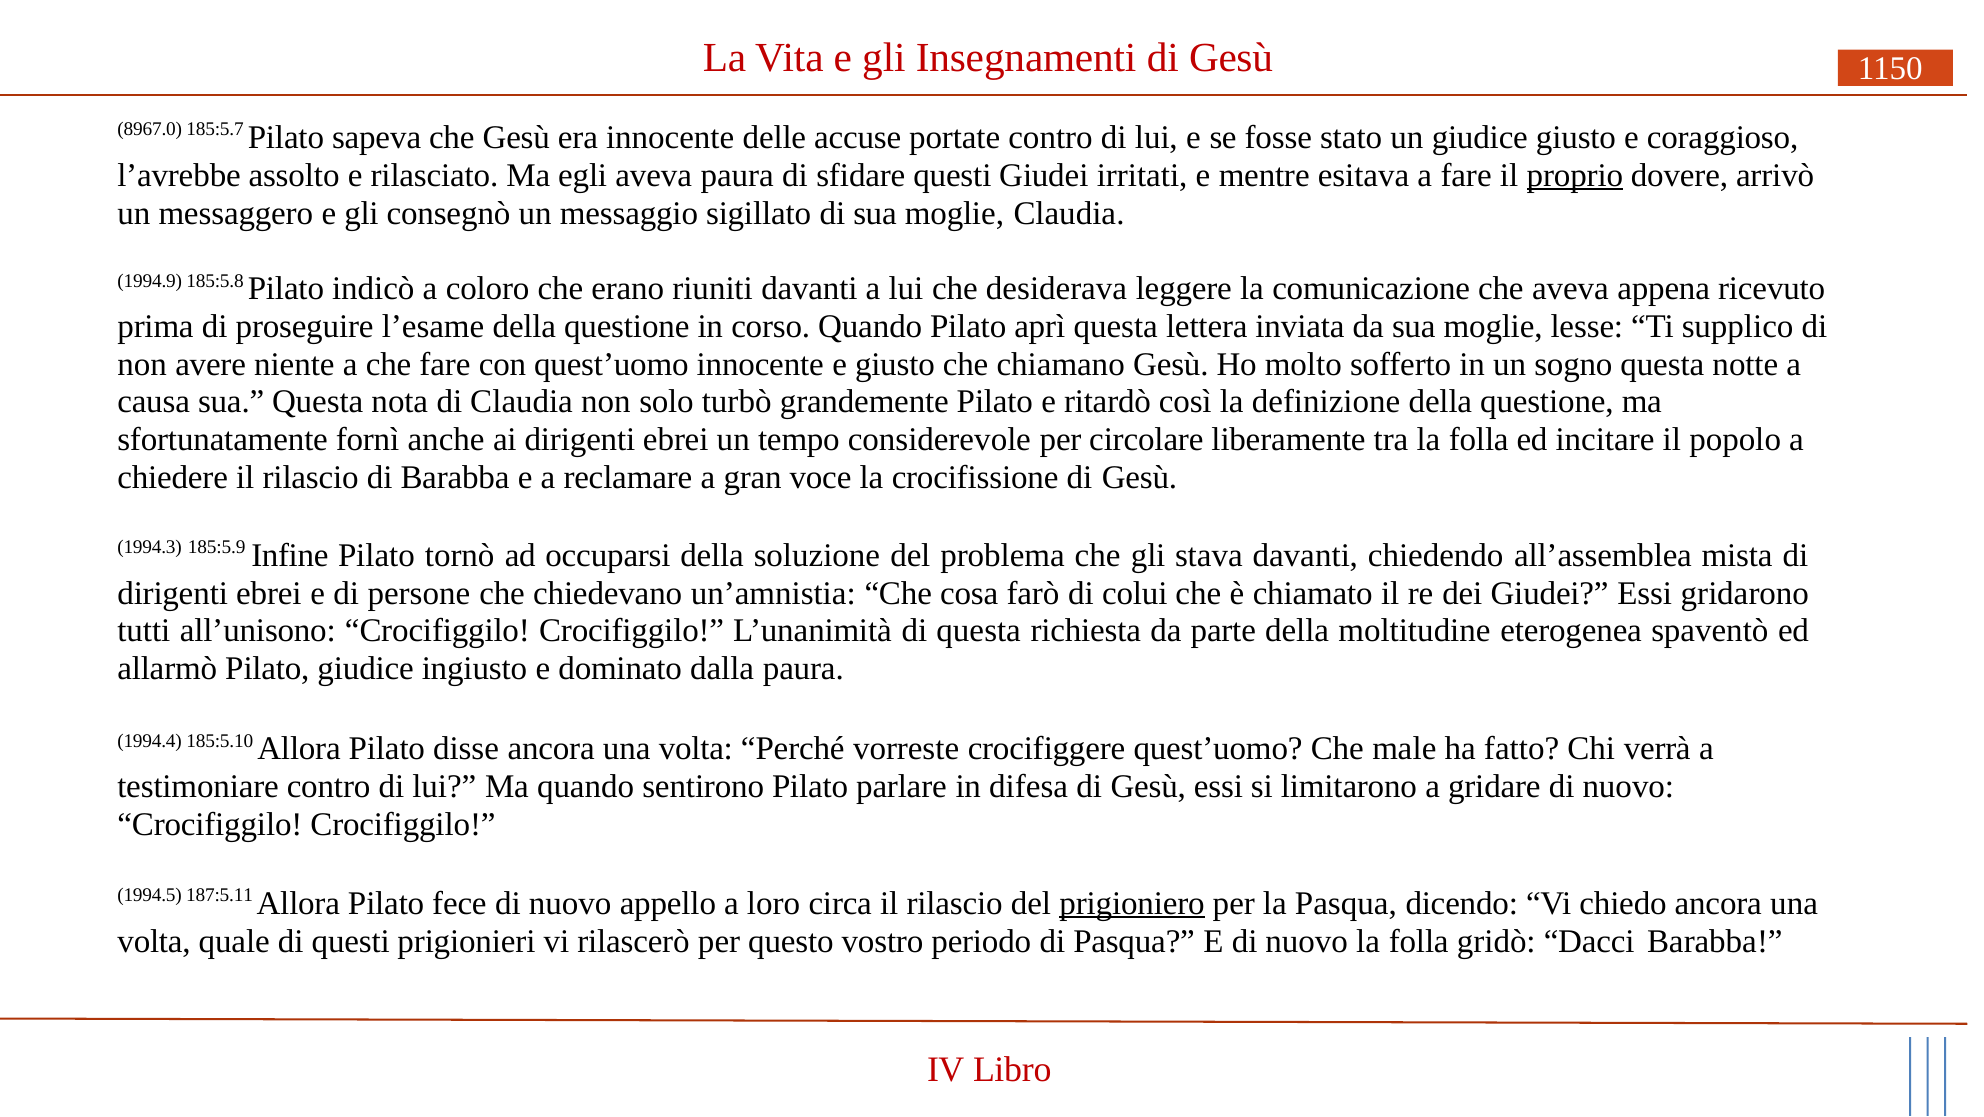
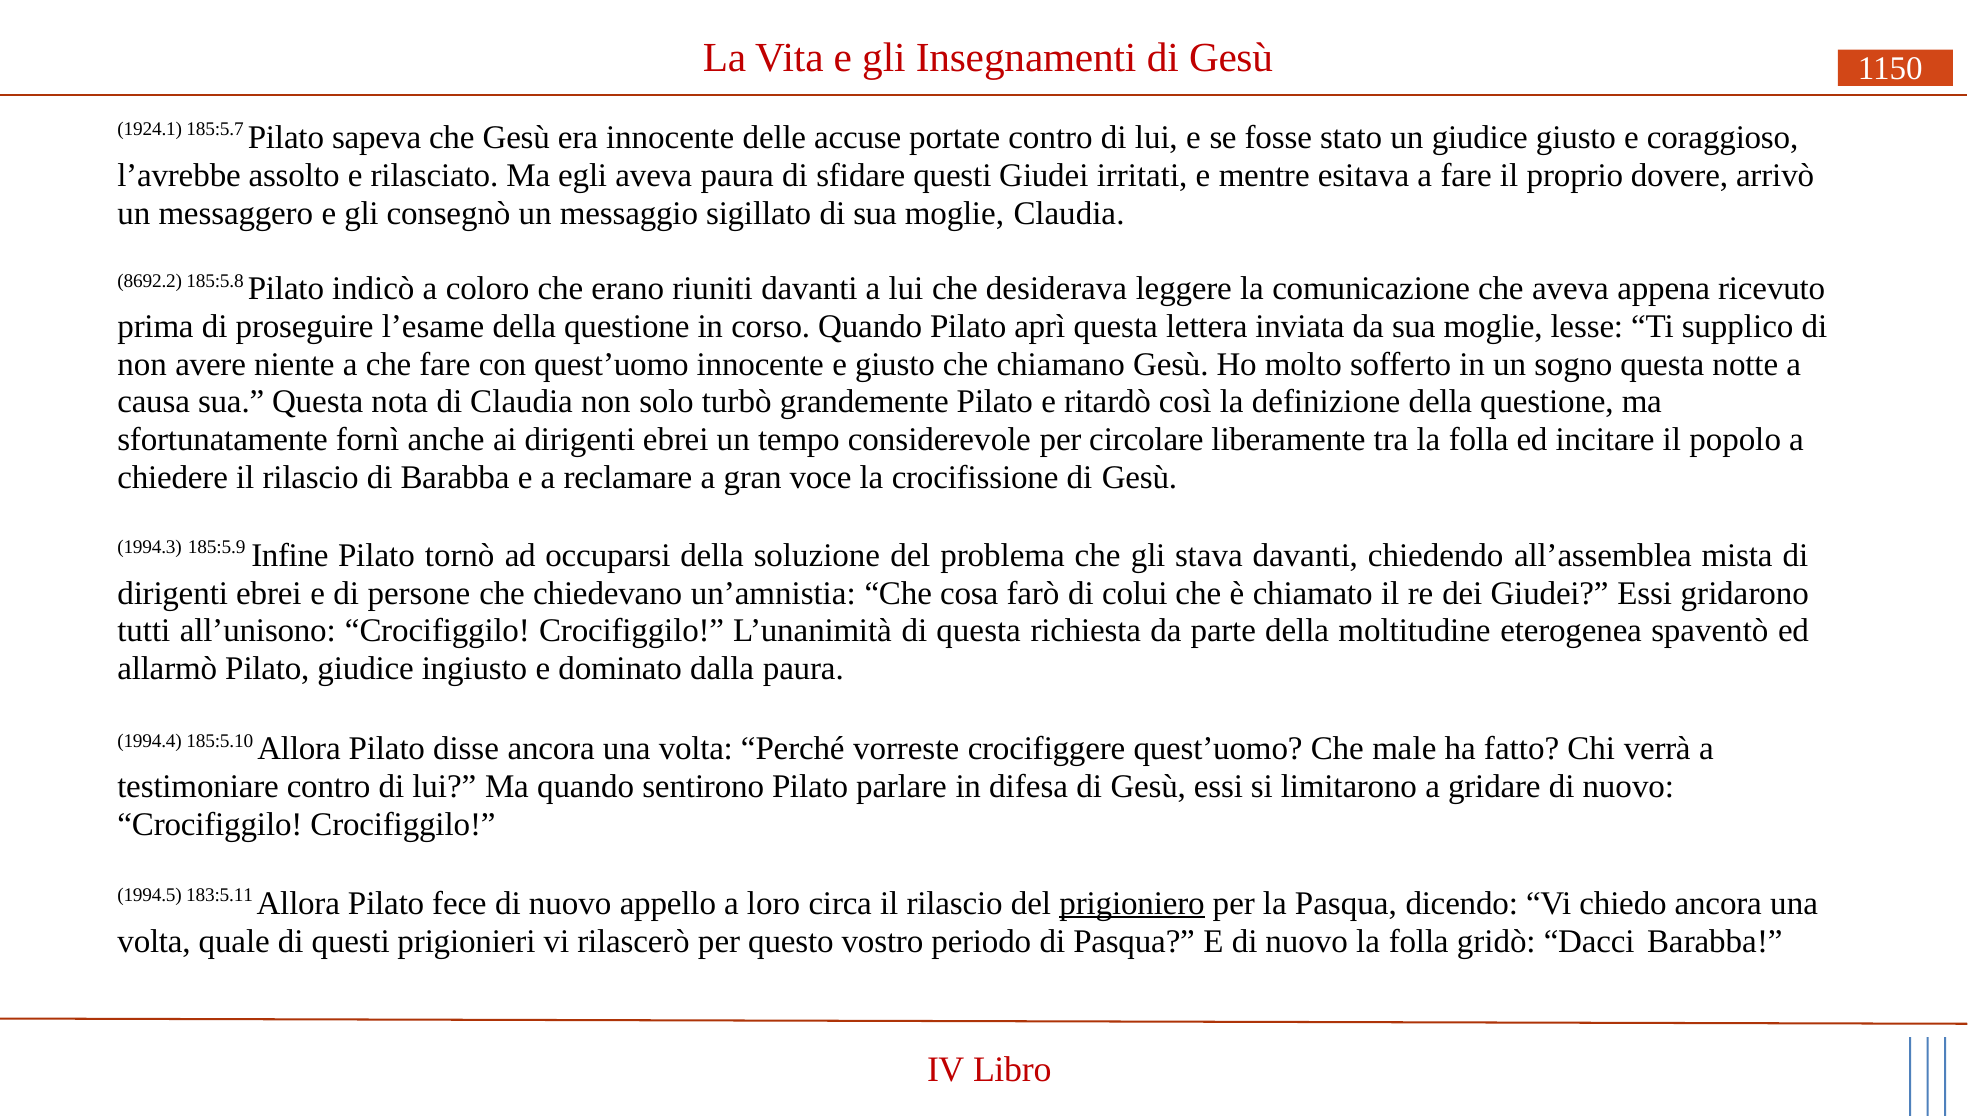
8967.0: 8967.0 -> 1924.1
proprio underline: present -> none
1994.9: 1994.9 -> 8692.2
187:5.11: 187:5.11 -> 183:5.11
